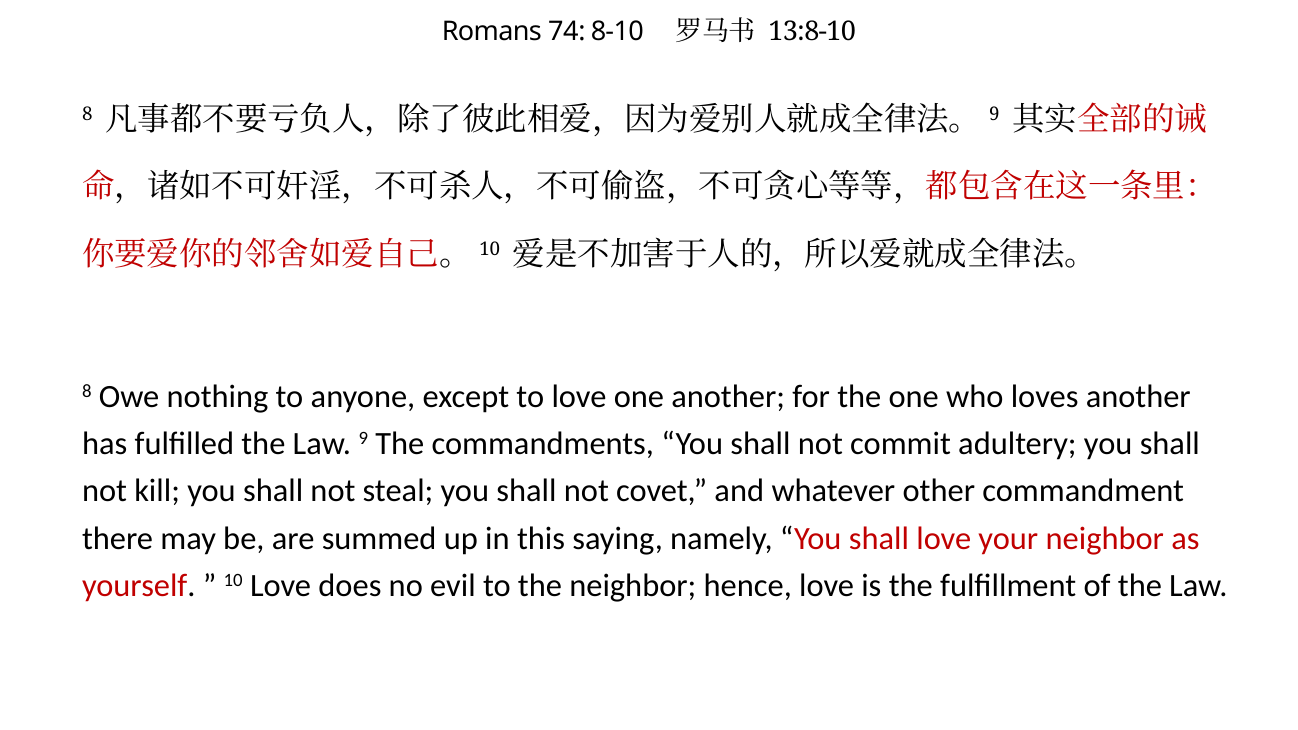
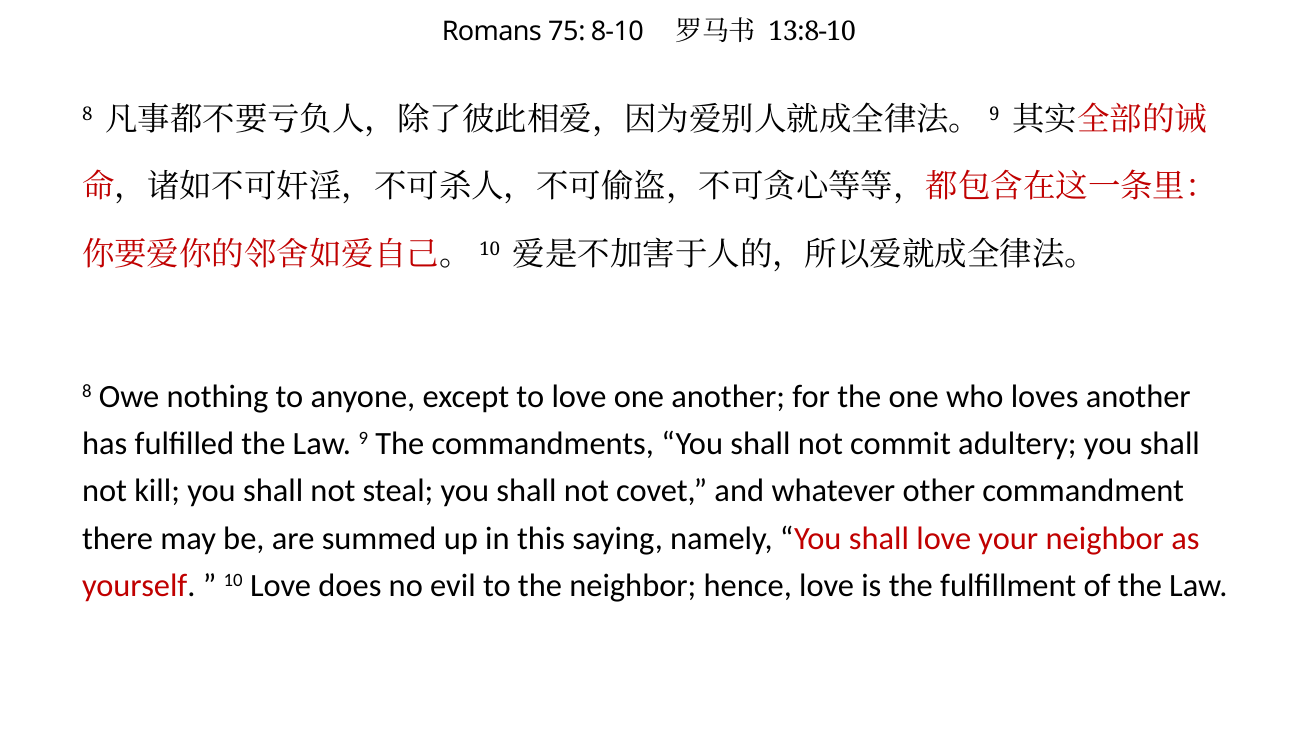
74: 74 -> 75
